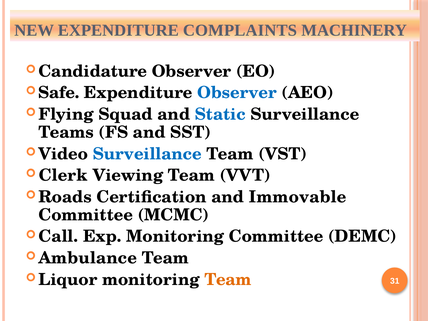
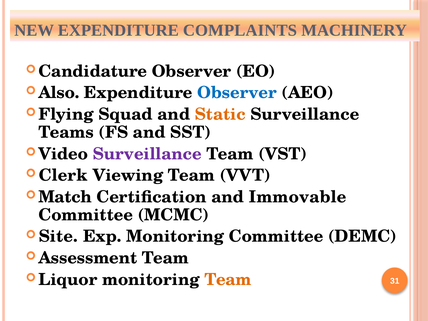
Safe: Safe -> Also
Static colour: blue -> orange
Surveillance at (147, 154) colour: blue -> purple
Roads: Roads -> Match
Call: Call -> Site
Ambulance: Ambulance -> Assessment
